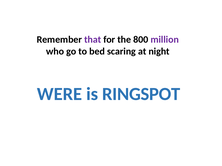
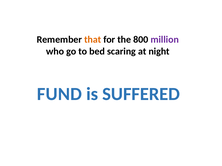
that colour: purple -> orange
WERE: WERE -> FUND
RINGSPOT: RINGSPOT -> SUFFERED
